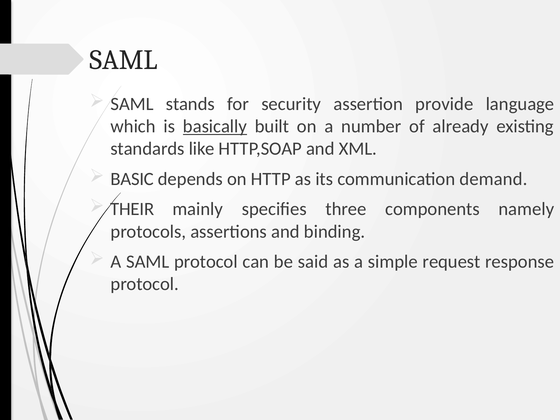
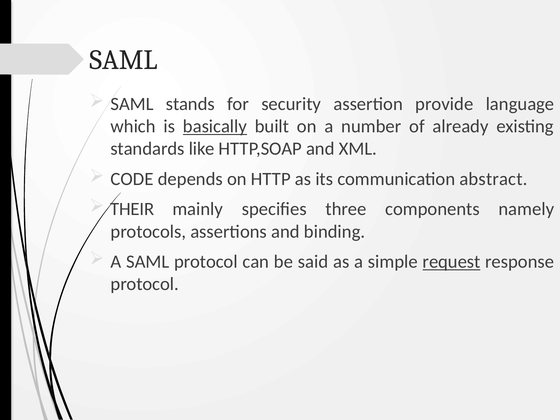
BASIC: BASIC -> CODE
demand: demand -> abstract
request underline: none -> present
